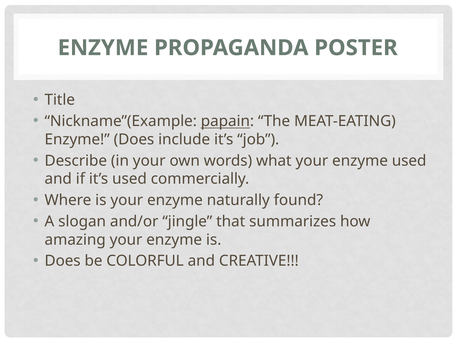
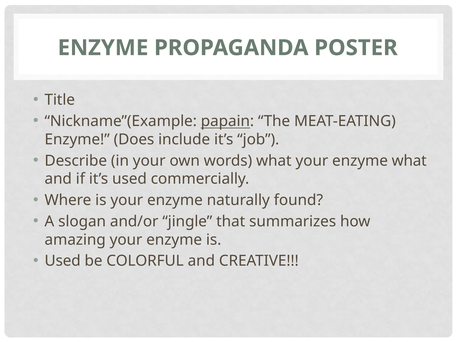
enzyme used: used -> what
Does at (63, 262): Does -> Used
